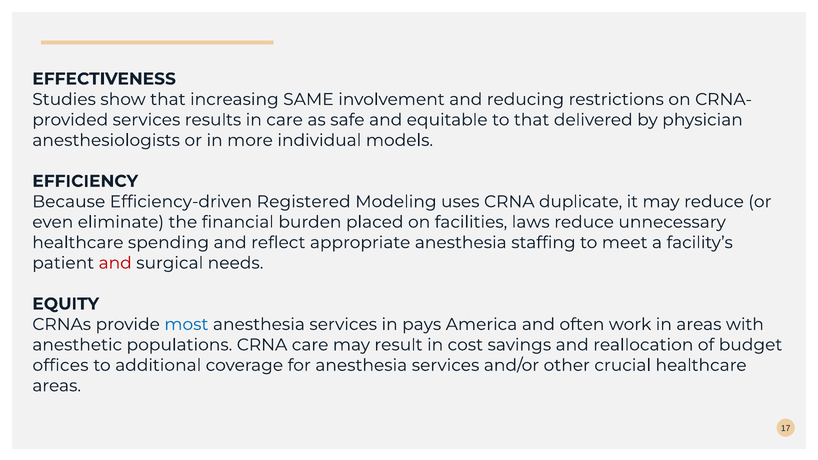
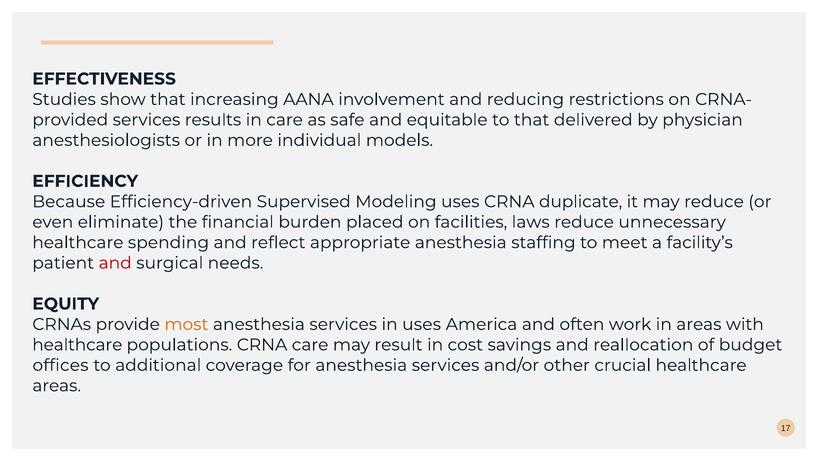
SAME: SAME -> AANA
Registered: Registered -> Supervised
most colour: blue -> orange
in pays: pays -> uses
anesthetic at (77, 345): anesthetic -> healthcare
